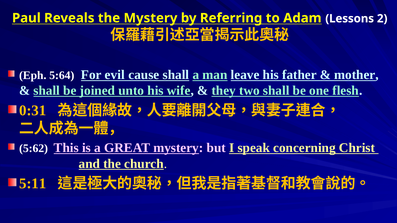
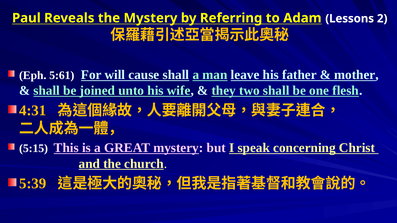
5:64: 5:64 -> 5:61
evil: evil -> will
0:31: 0:31 -> 4:31
5:62: 5:62 -> 5:15
5:11: 5:11 -> 5:39
